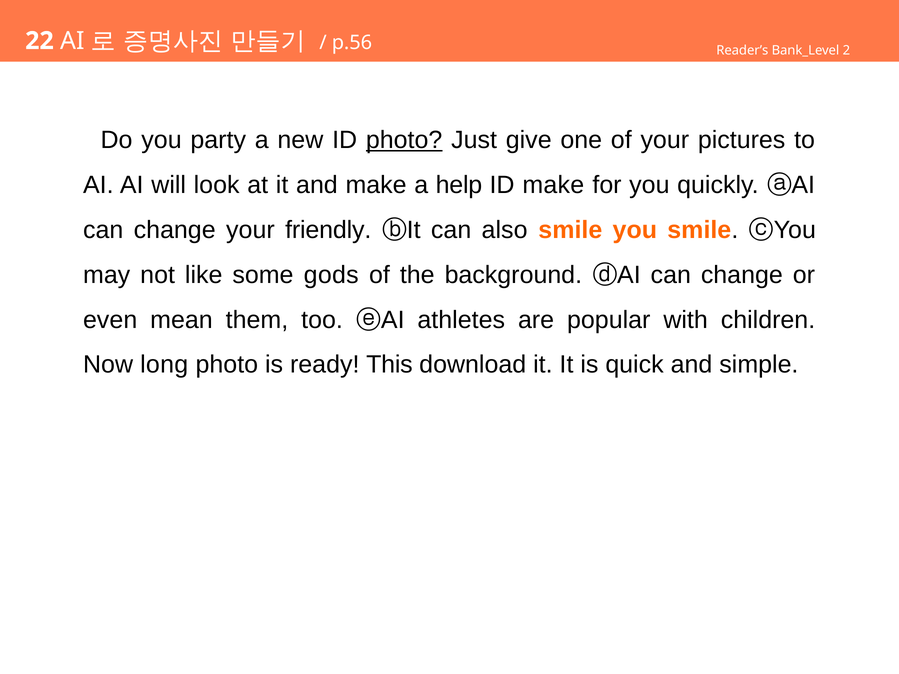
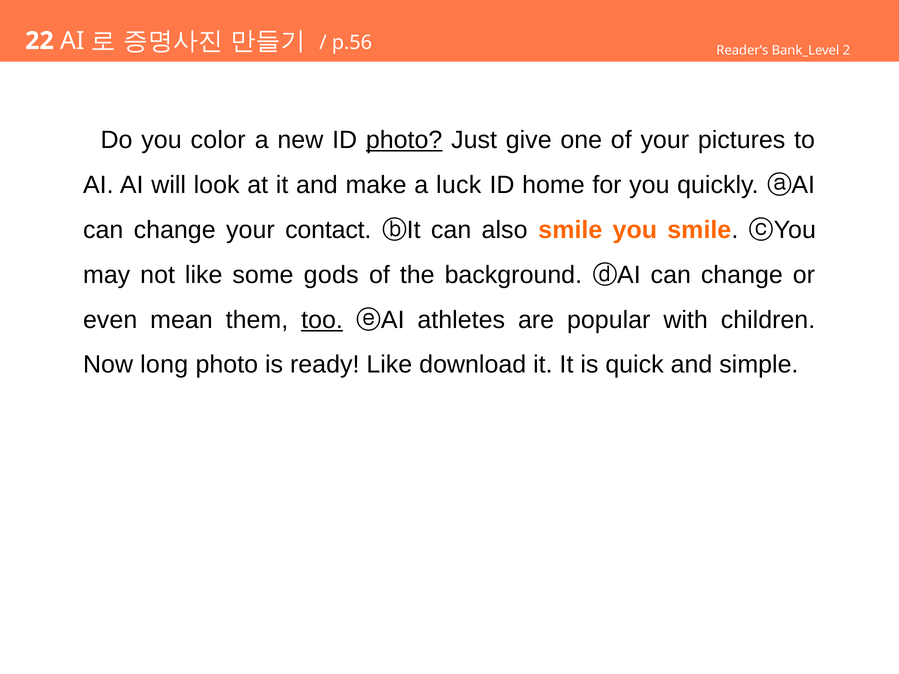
party: party -> color
help: help -> luck
ID make: make -> home
friendly: friendly -> contact
too underline: none -> present
ready This: This -> Like
